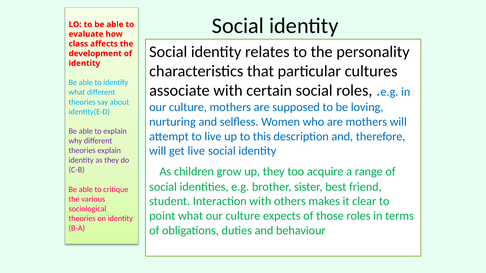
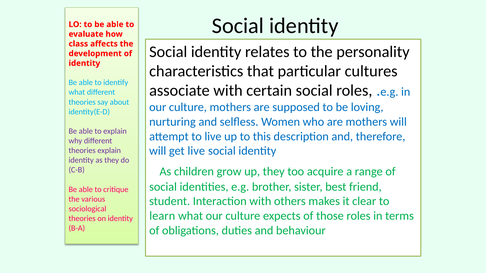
point: point -> learn
